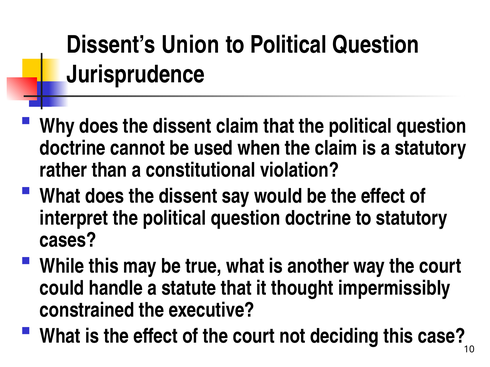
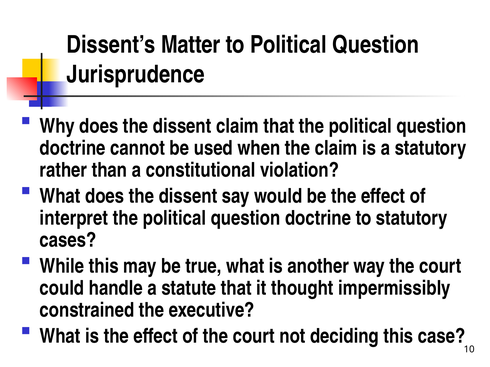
Union: Union -> Matter
